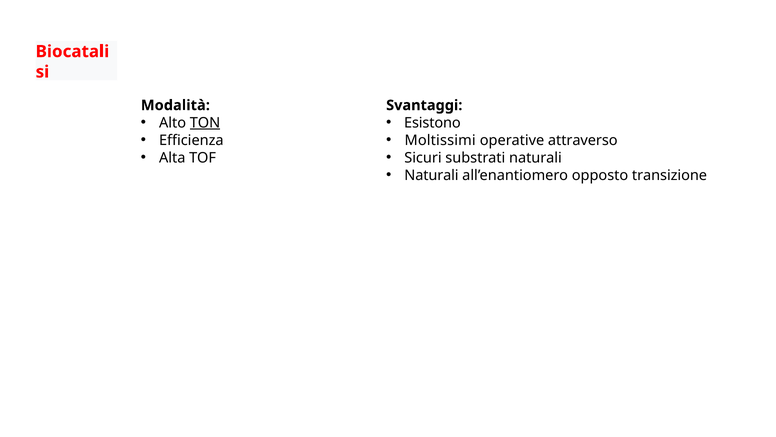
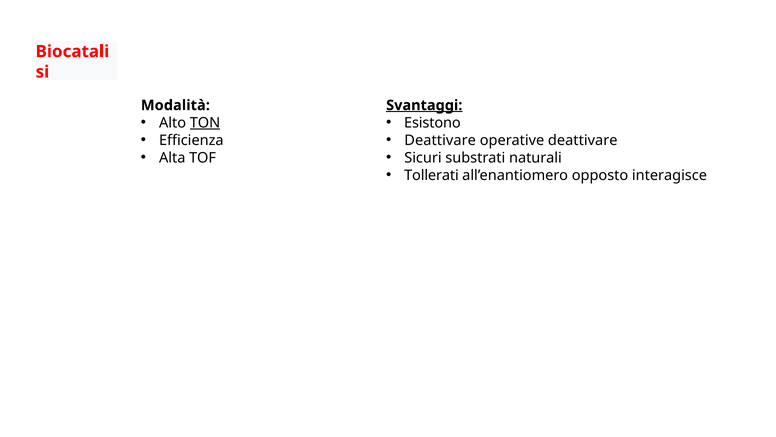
Svantaggi underline: none -> present
Moltissimi at (440, 140): Moltissimi -> Deattivare
operative attraverso: attraverso -> deattivare
Naturali at (431, 175): Naturali -> Tollerati
transizione: transizione -> interagisce
